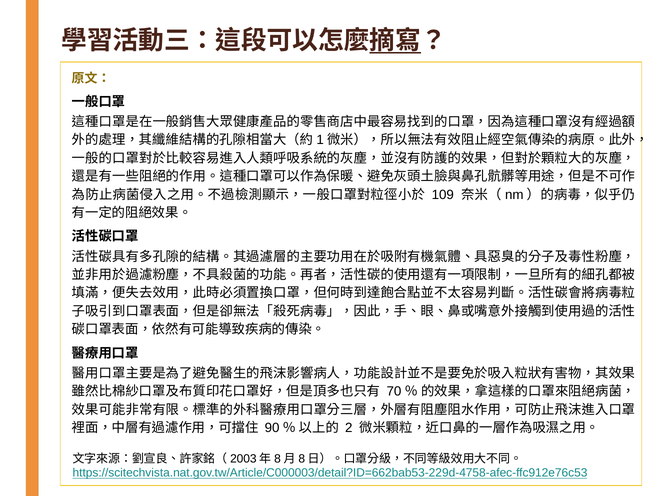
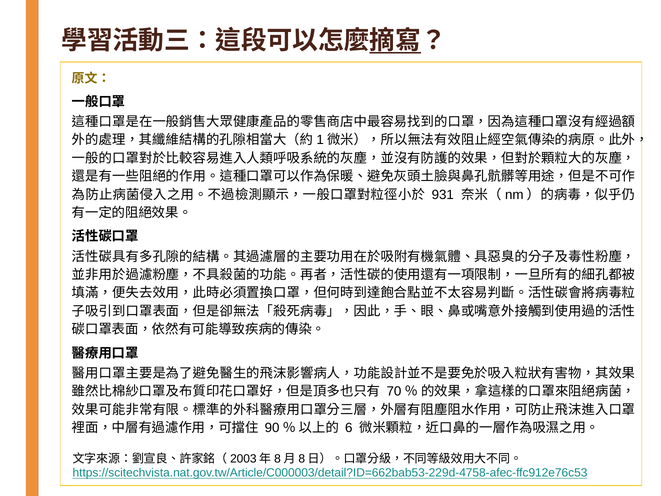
109: 109 -> 931
2: 2 -> 6
